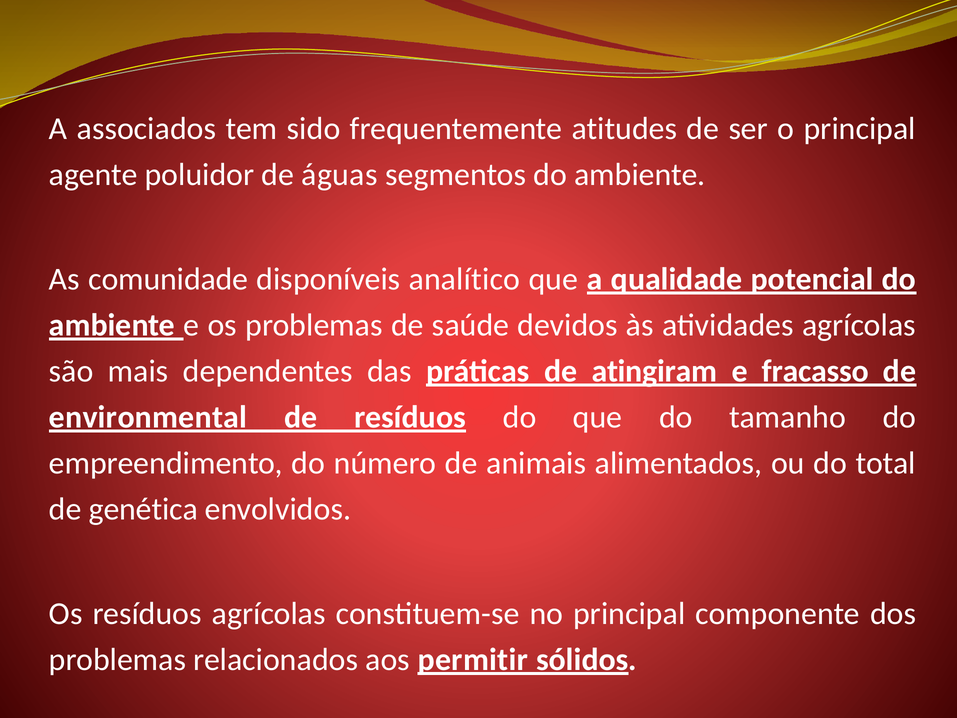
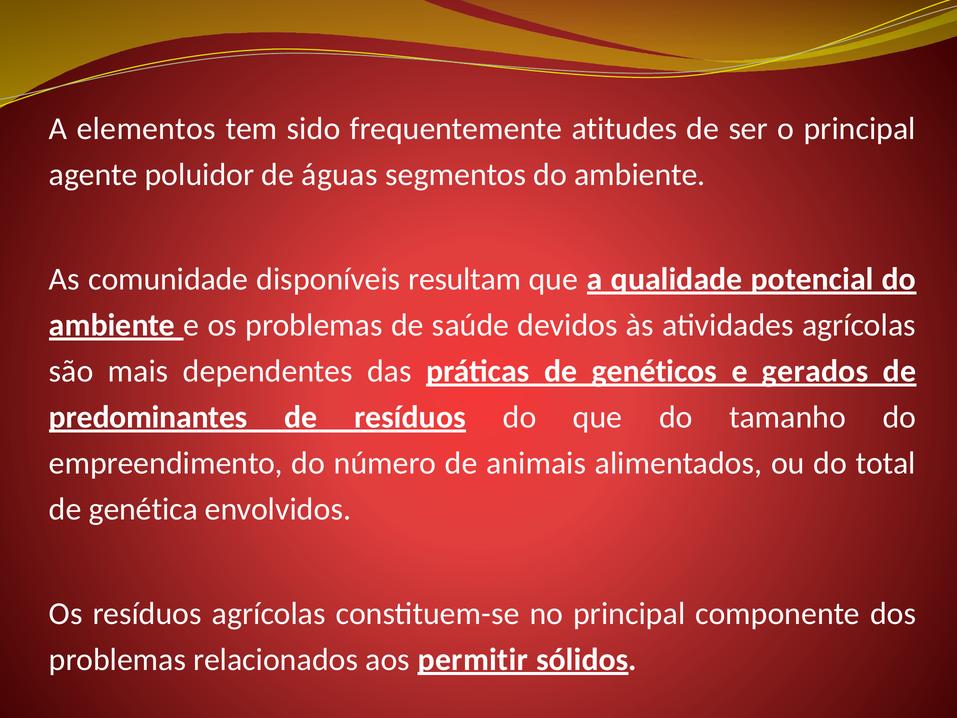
associados: associados -> elementos
analítico: analítico -> resultam
atingiram: atingiram -> genéticos
fracasso: fracasso -> gerados
environmental: environmental -> predominantes
